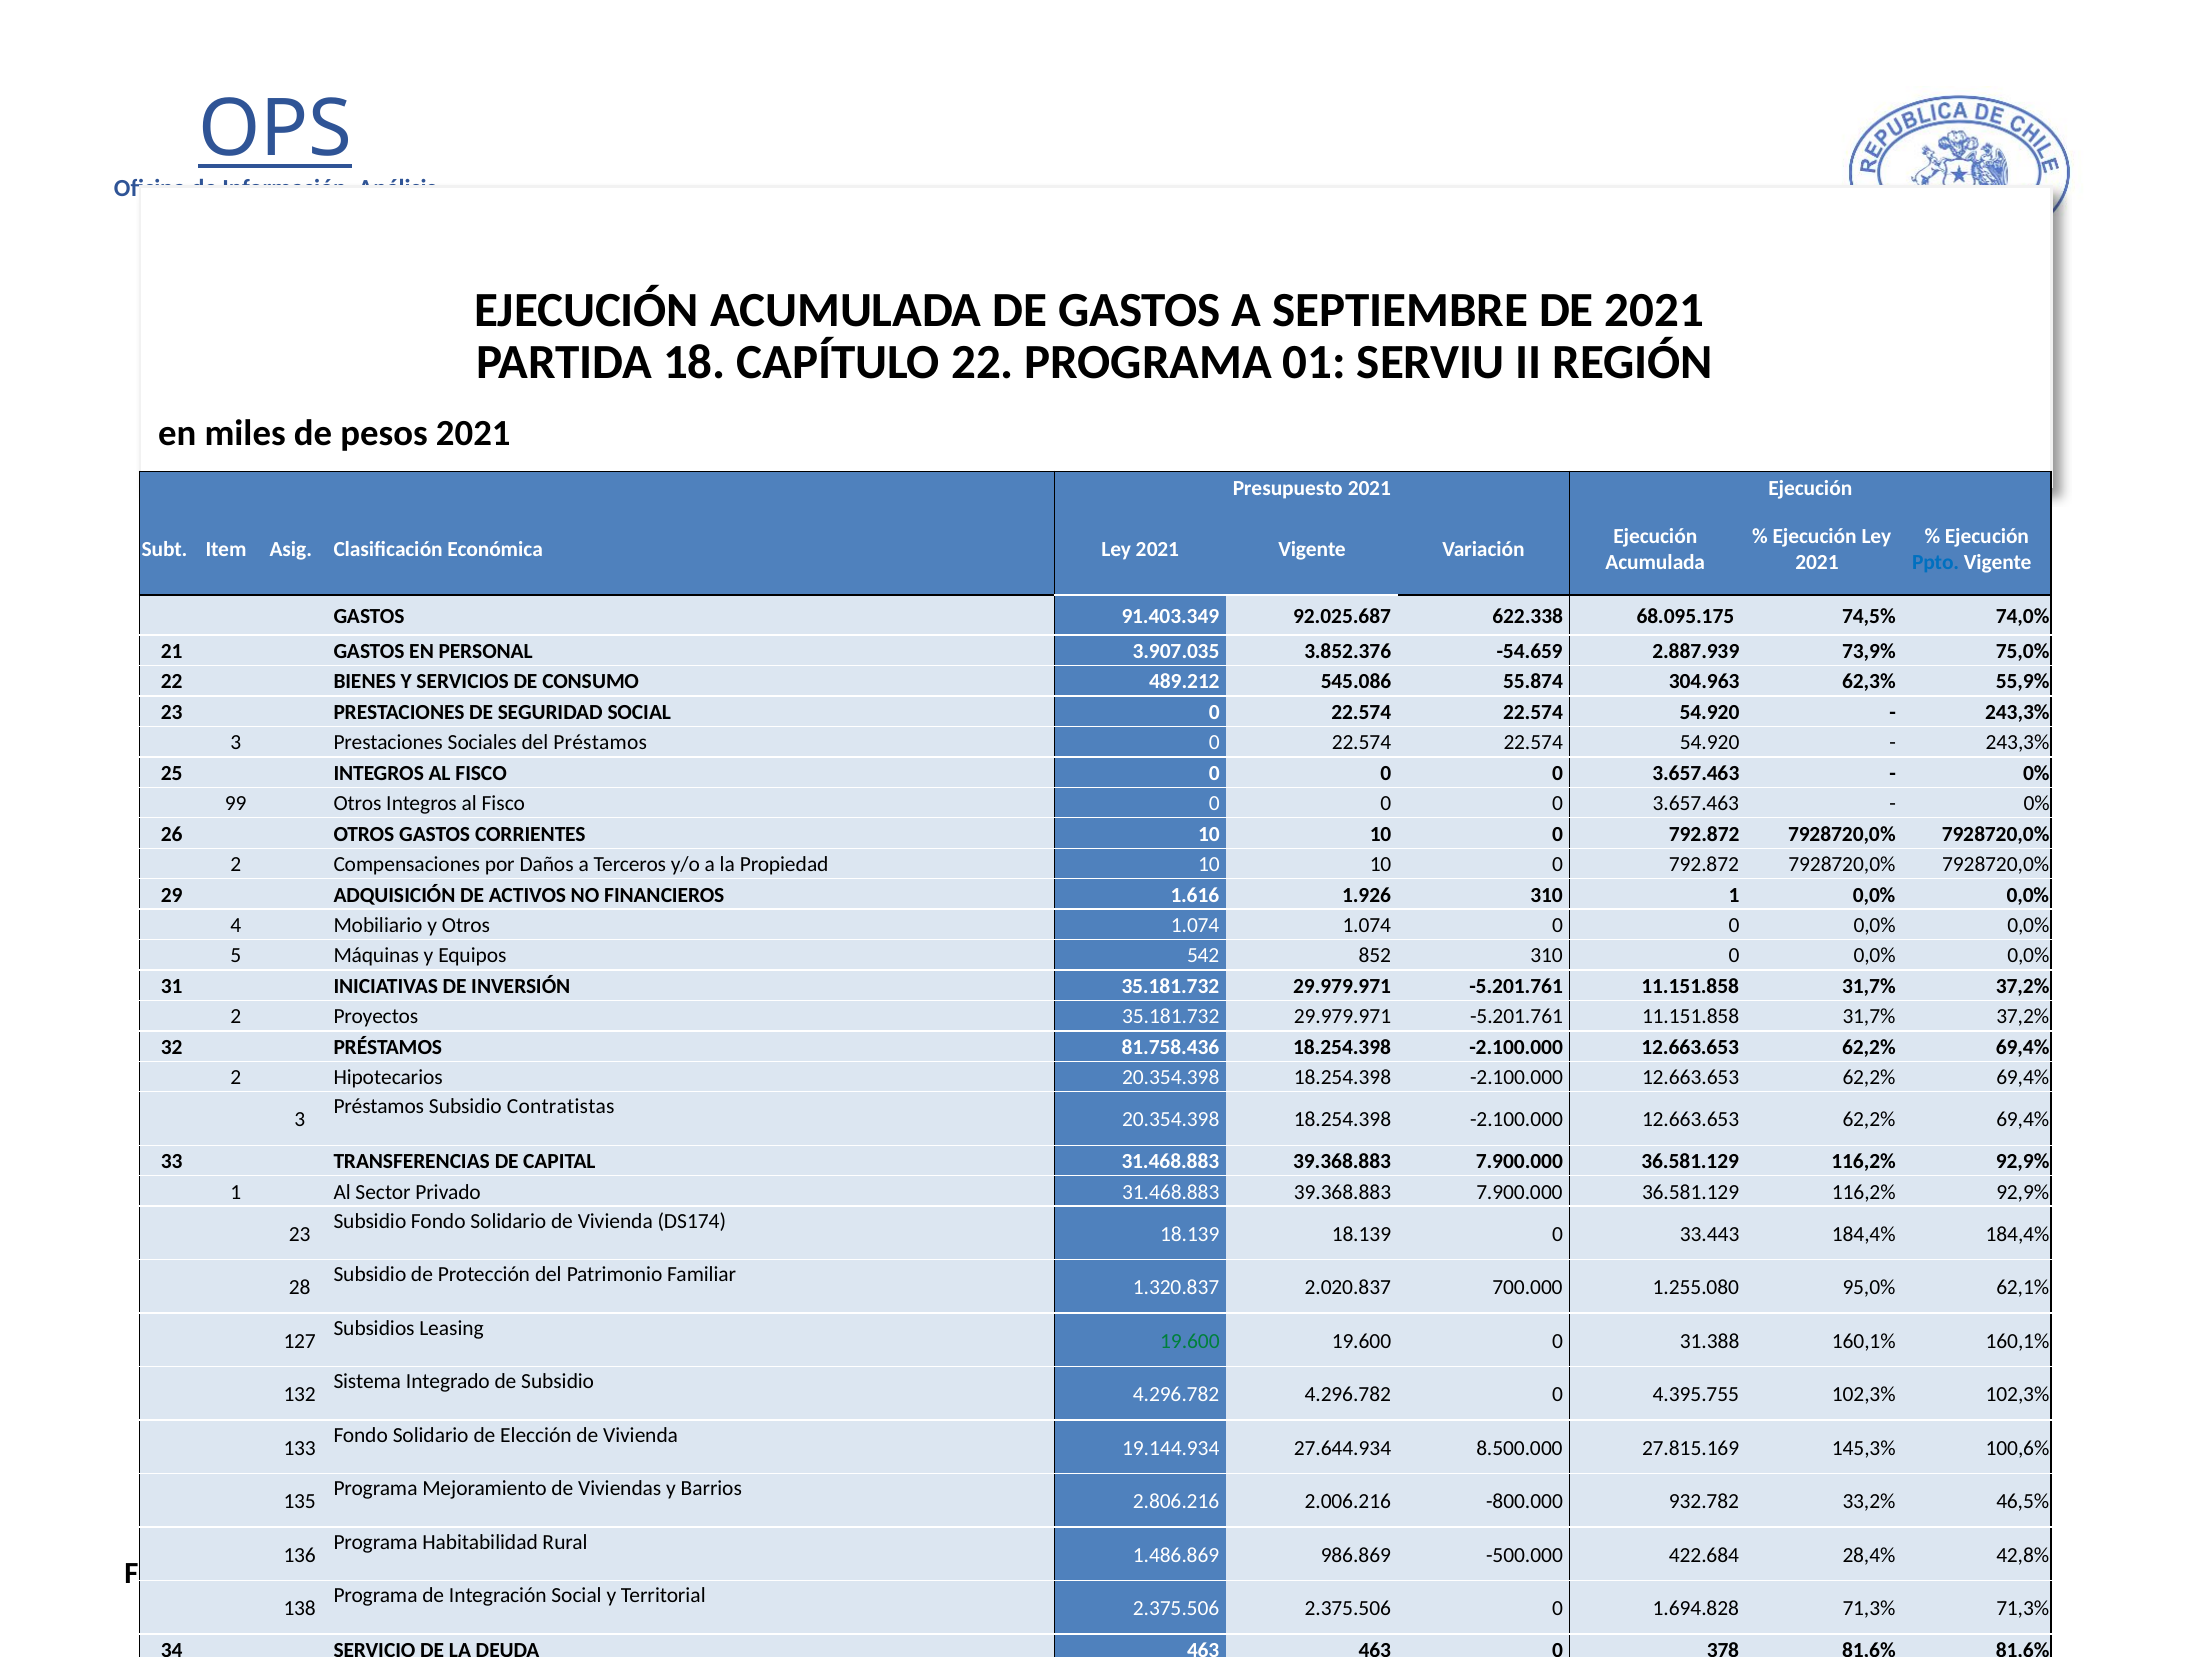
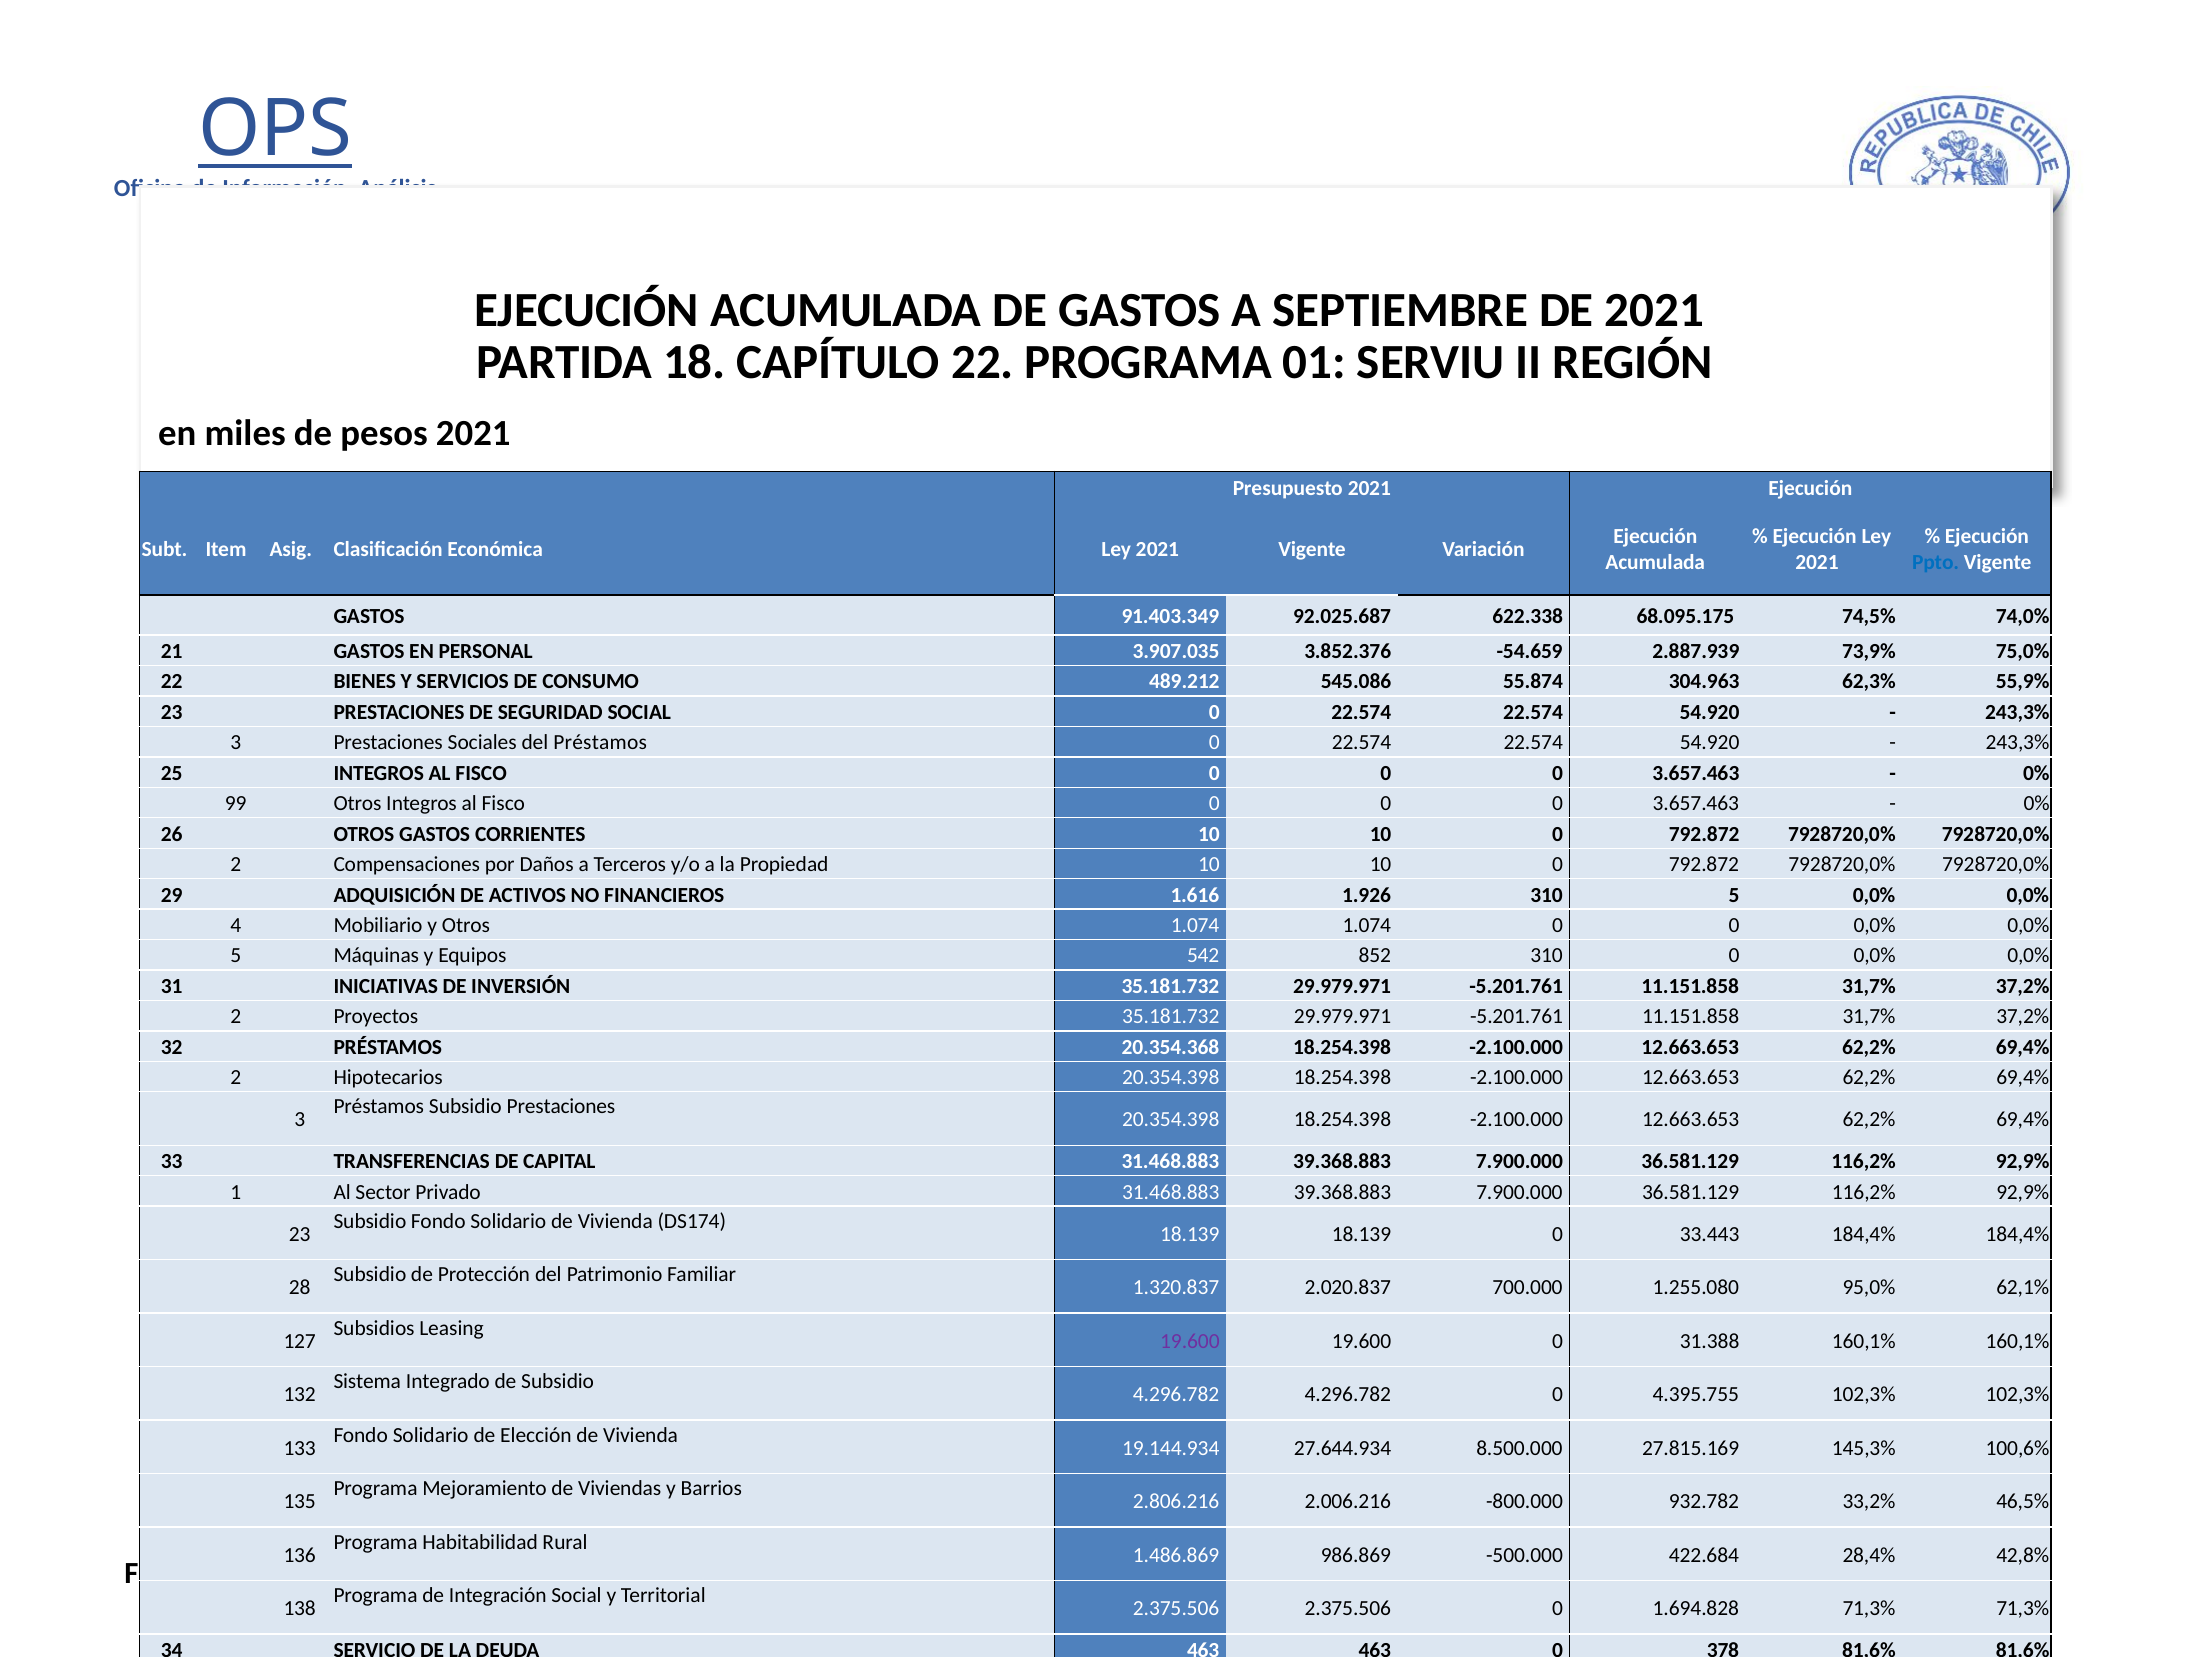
310 1: 1 -> 5
81.758.436: 81.758.436 -> 20.354.368
Subsidio Contratistas: Contratistas -> Prestaciones
19.600 at (1190, 1341) colour: green -> purple
